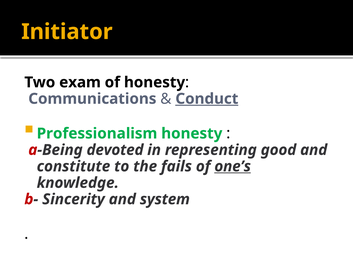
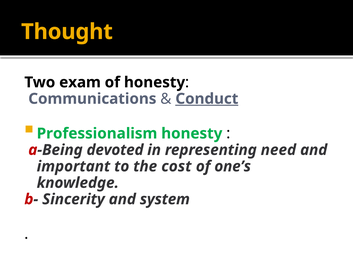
Initiator: Initiator -> Thought
good: good -> need
constitute: constitute -> important
fails: fails -> cost
one’s underline: present -> none
